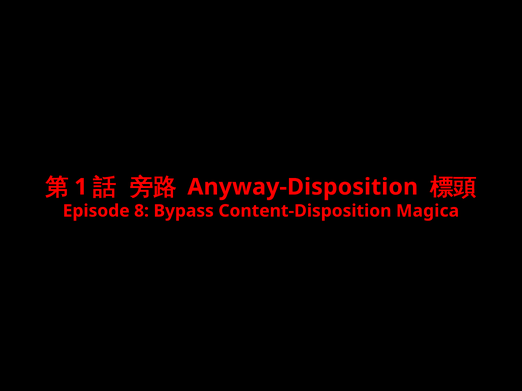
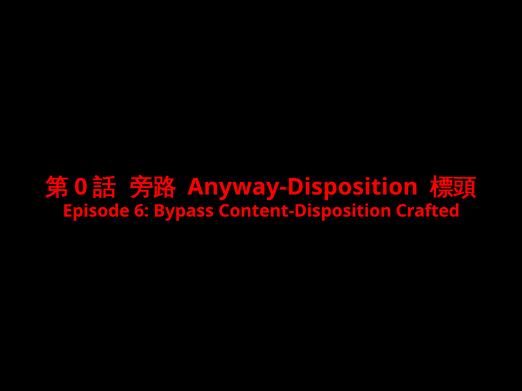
1: 1 -> 0
8: 8 -> 6
Magica: Magica -> Crafted
